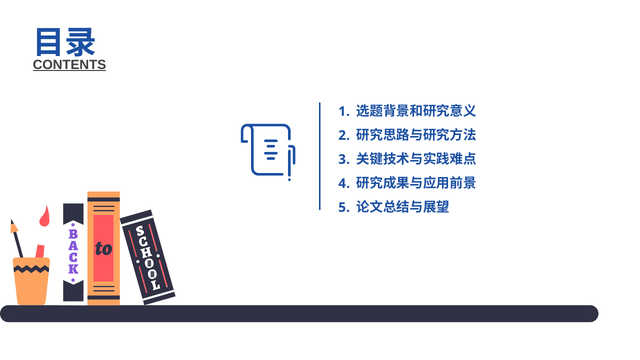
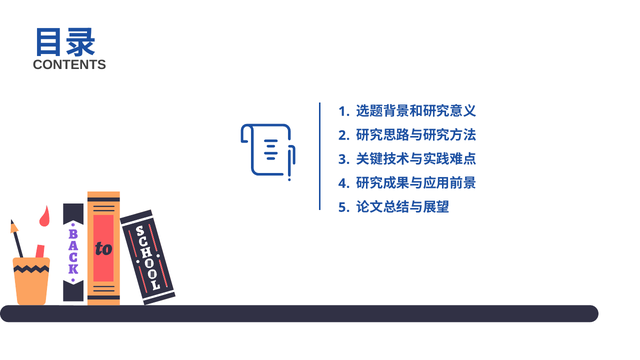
CONTENTS underline: present -> none
